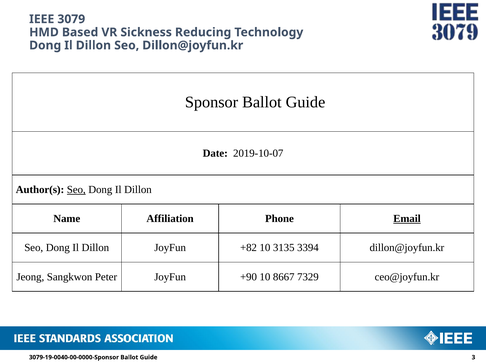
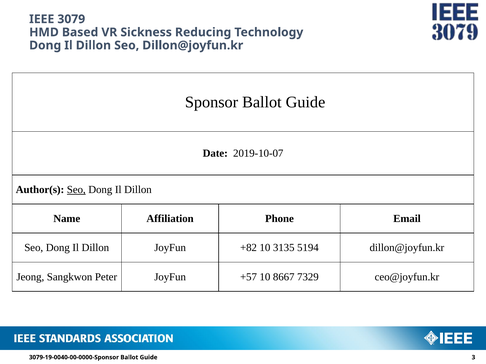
Email underline: present -> none
3394: 3394 -> 5194
+90: +90 -> +57
